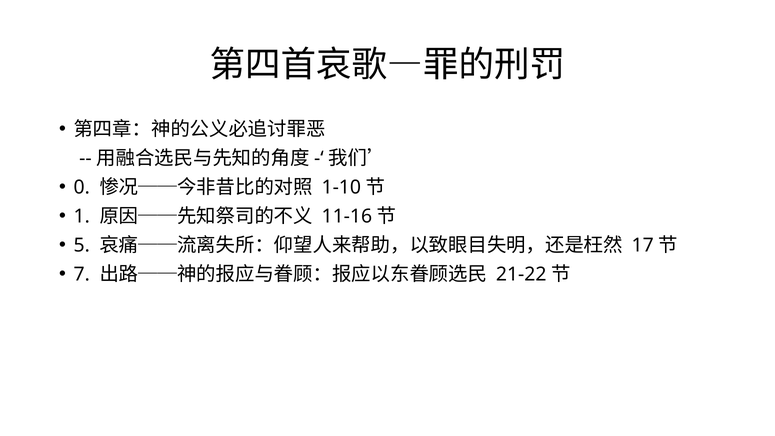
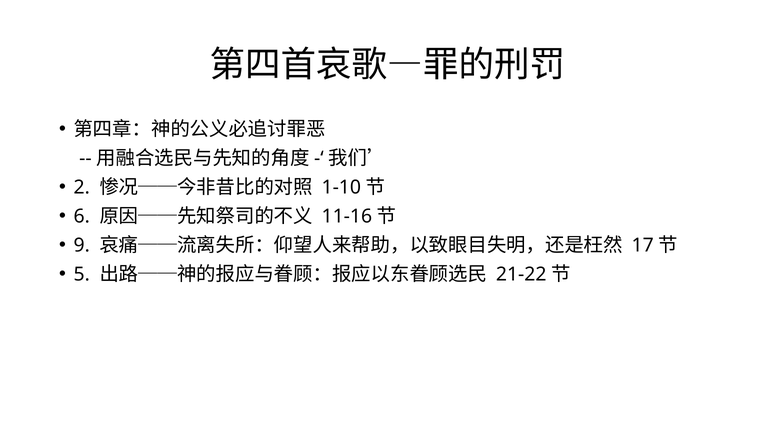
0: 0 -> 2
1: 1 -> 6
5: 5 -> 9
7: 7 -> 5
